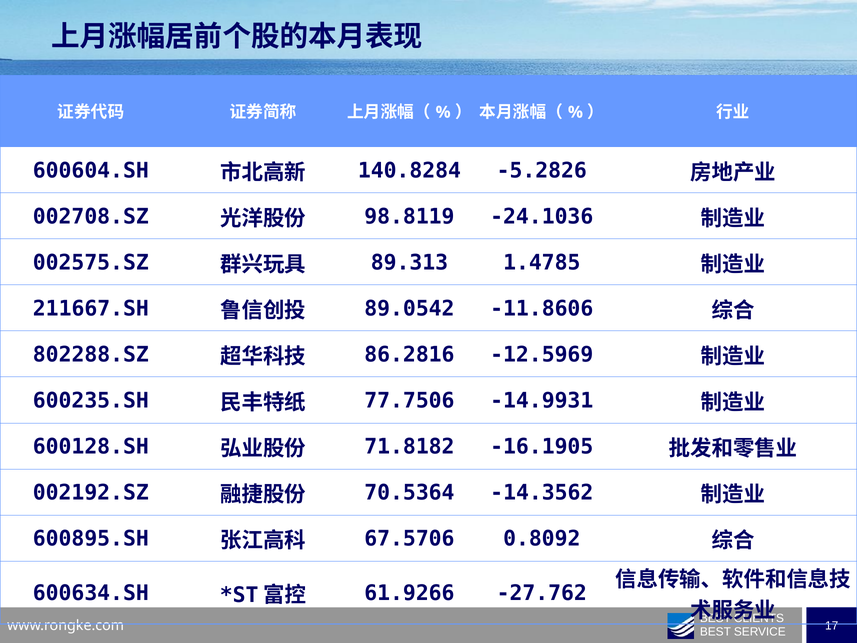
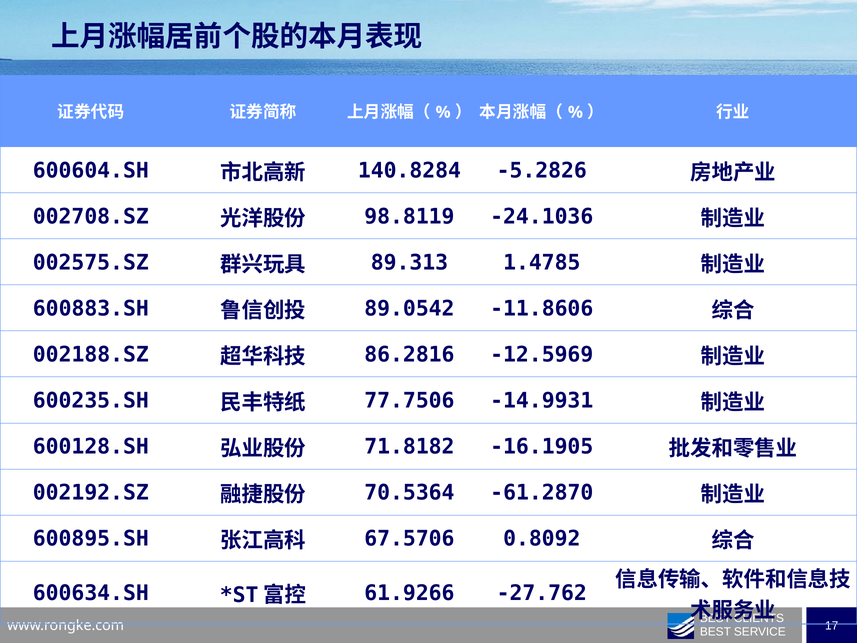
211667.SH: 211667.SH -> 600883.SH
802288.SZ: 802288.SZ -> 002188.SZ
-14.3562: -14.3562 -> -61.2870
